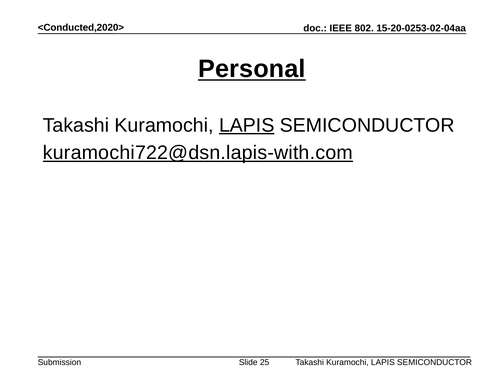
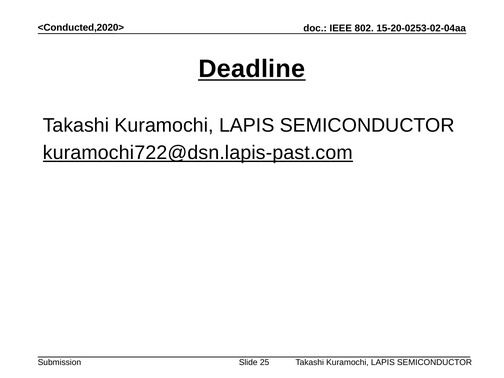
Personal: Personal -> Deadline
LAPIS at (247, 125) underline: present -> none
kuramochi722@dsn.lapis-with.com: kuramochi722@dsn.lapis-with.com -> kuramochi722@dsn.lapis-past.com
